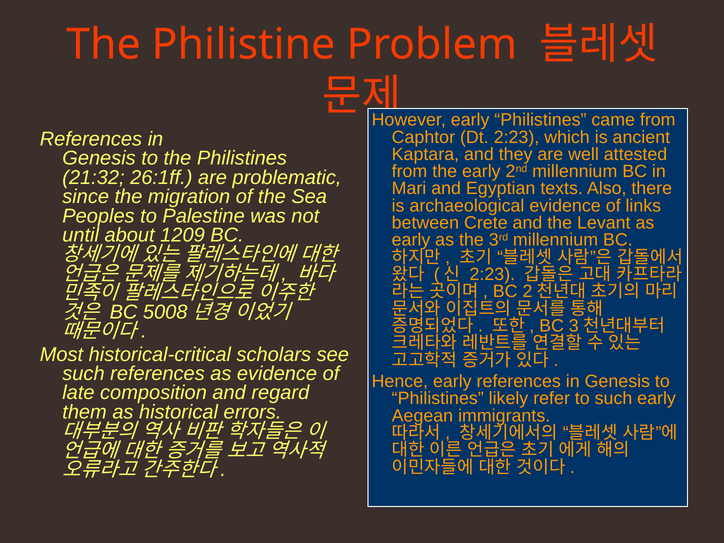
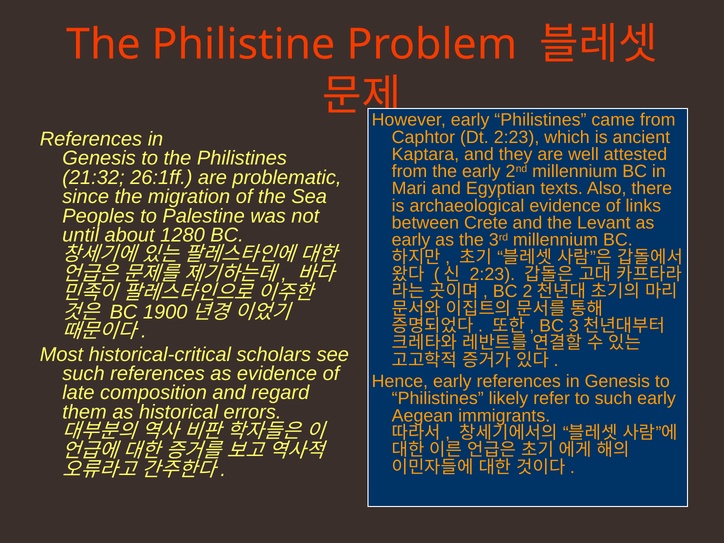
1209: 1209 -> 1280
5008: 5008 -> 1900
